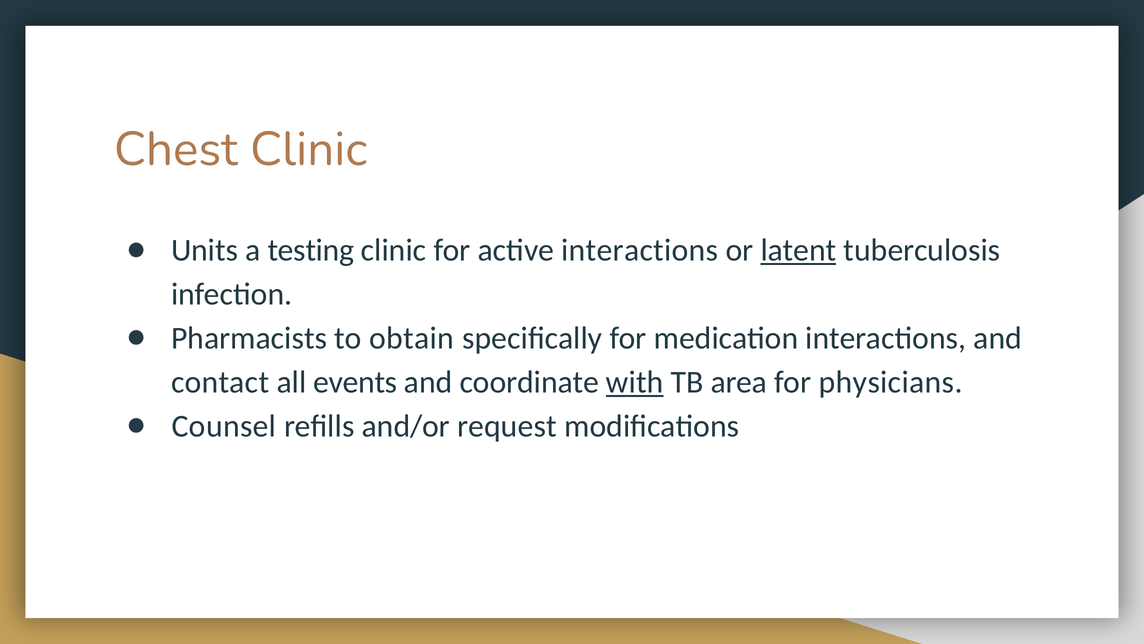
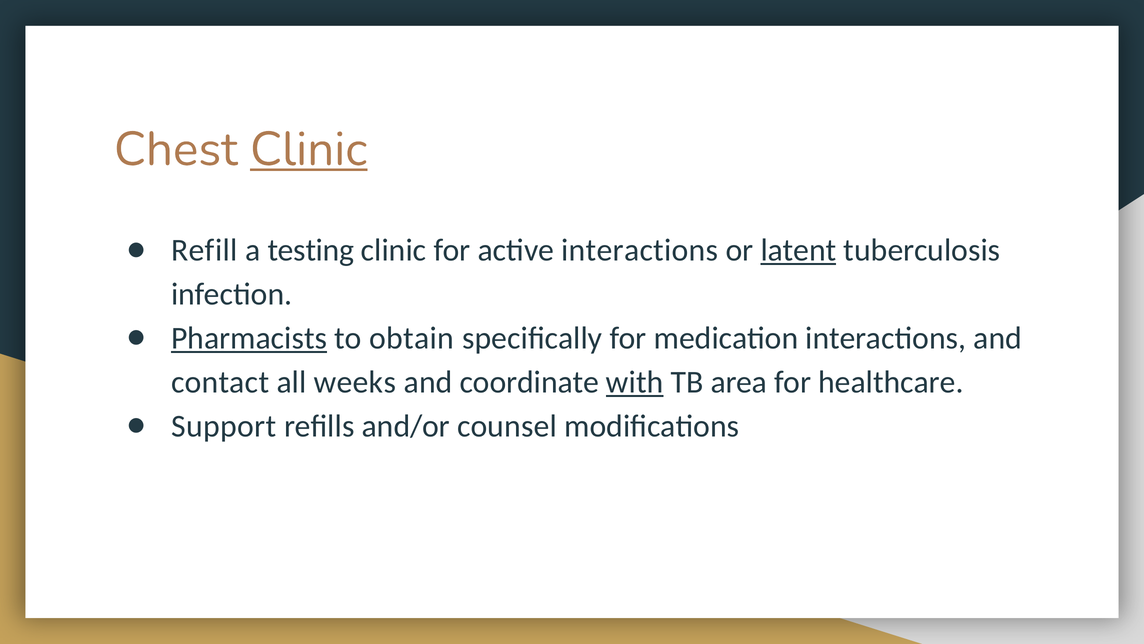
Clinic at (309, 149) underline: none -> present
Units: Units -> Refill
Pharmacists underline: none -> present
events: events -> weeks
physicians: physicians -> healthcare
Counsel: Counsel -> Support
request: request -> counsel
